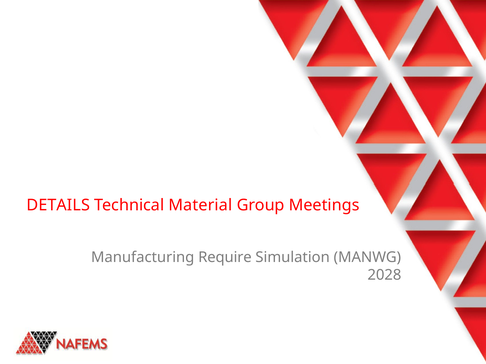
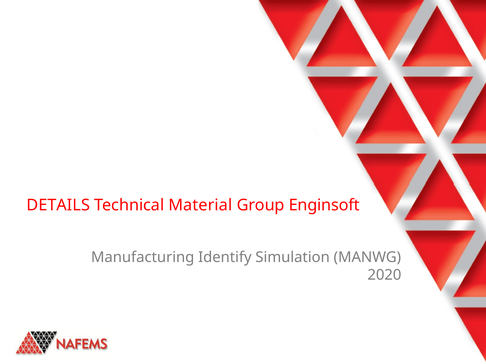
Meetings: Meetings -> Enginsoft
Require: Require -> Identify
2028: 2028 -> 2020
